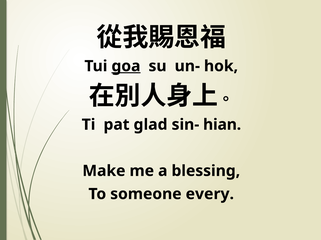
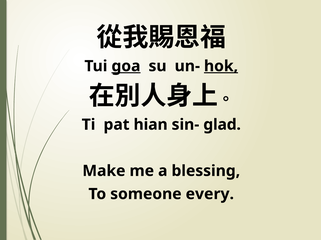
hok underline: none -> present
glad: glad -> hian
hian: hian -> glad
